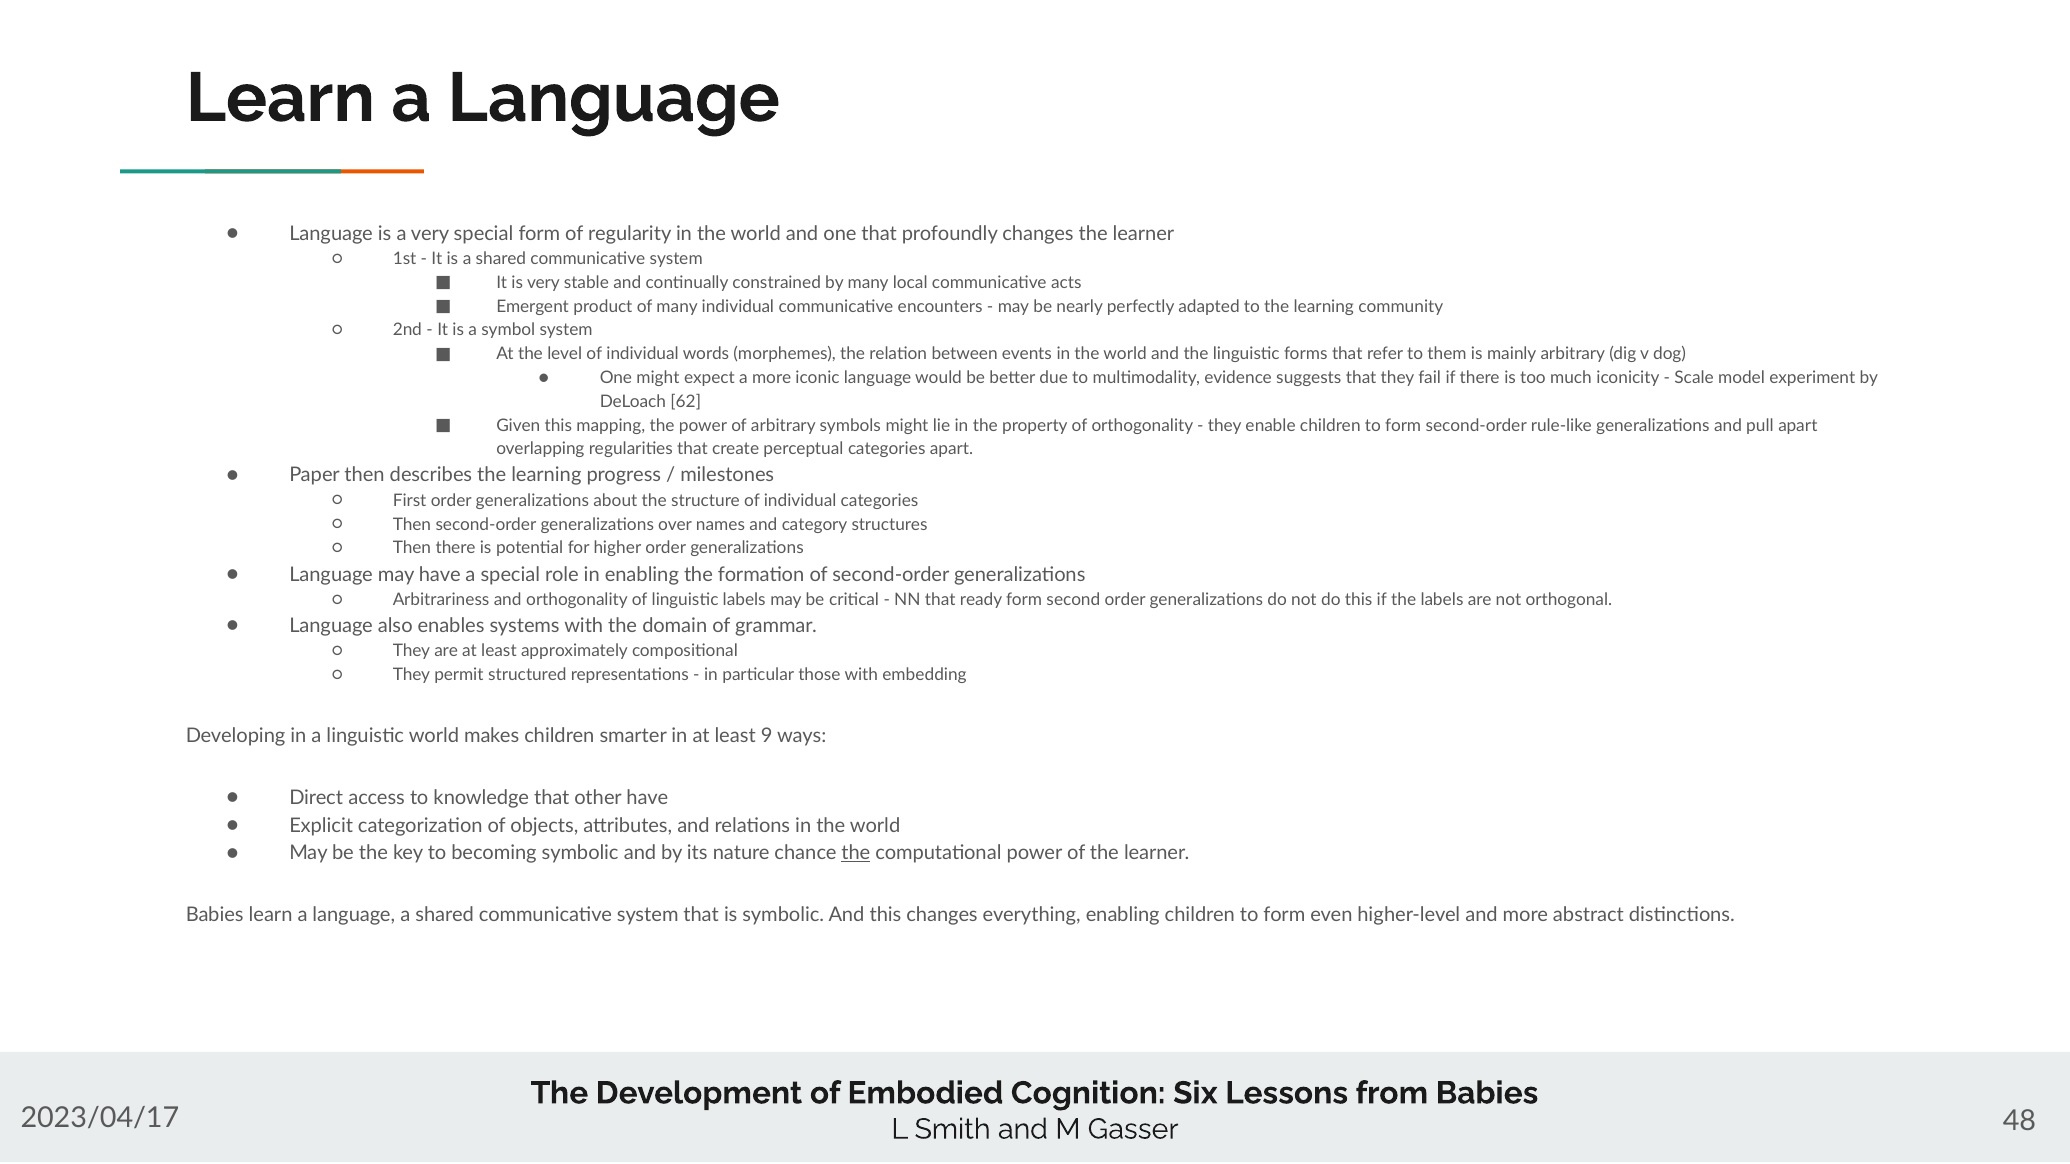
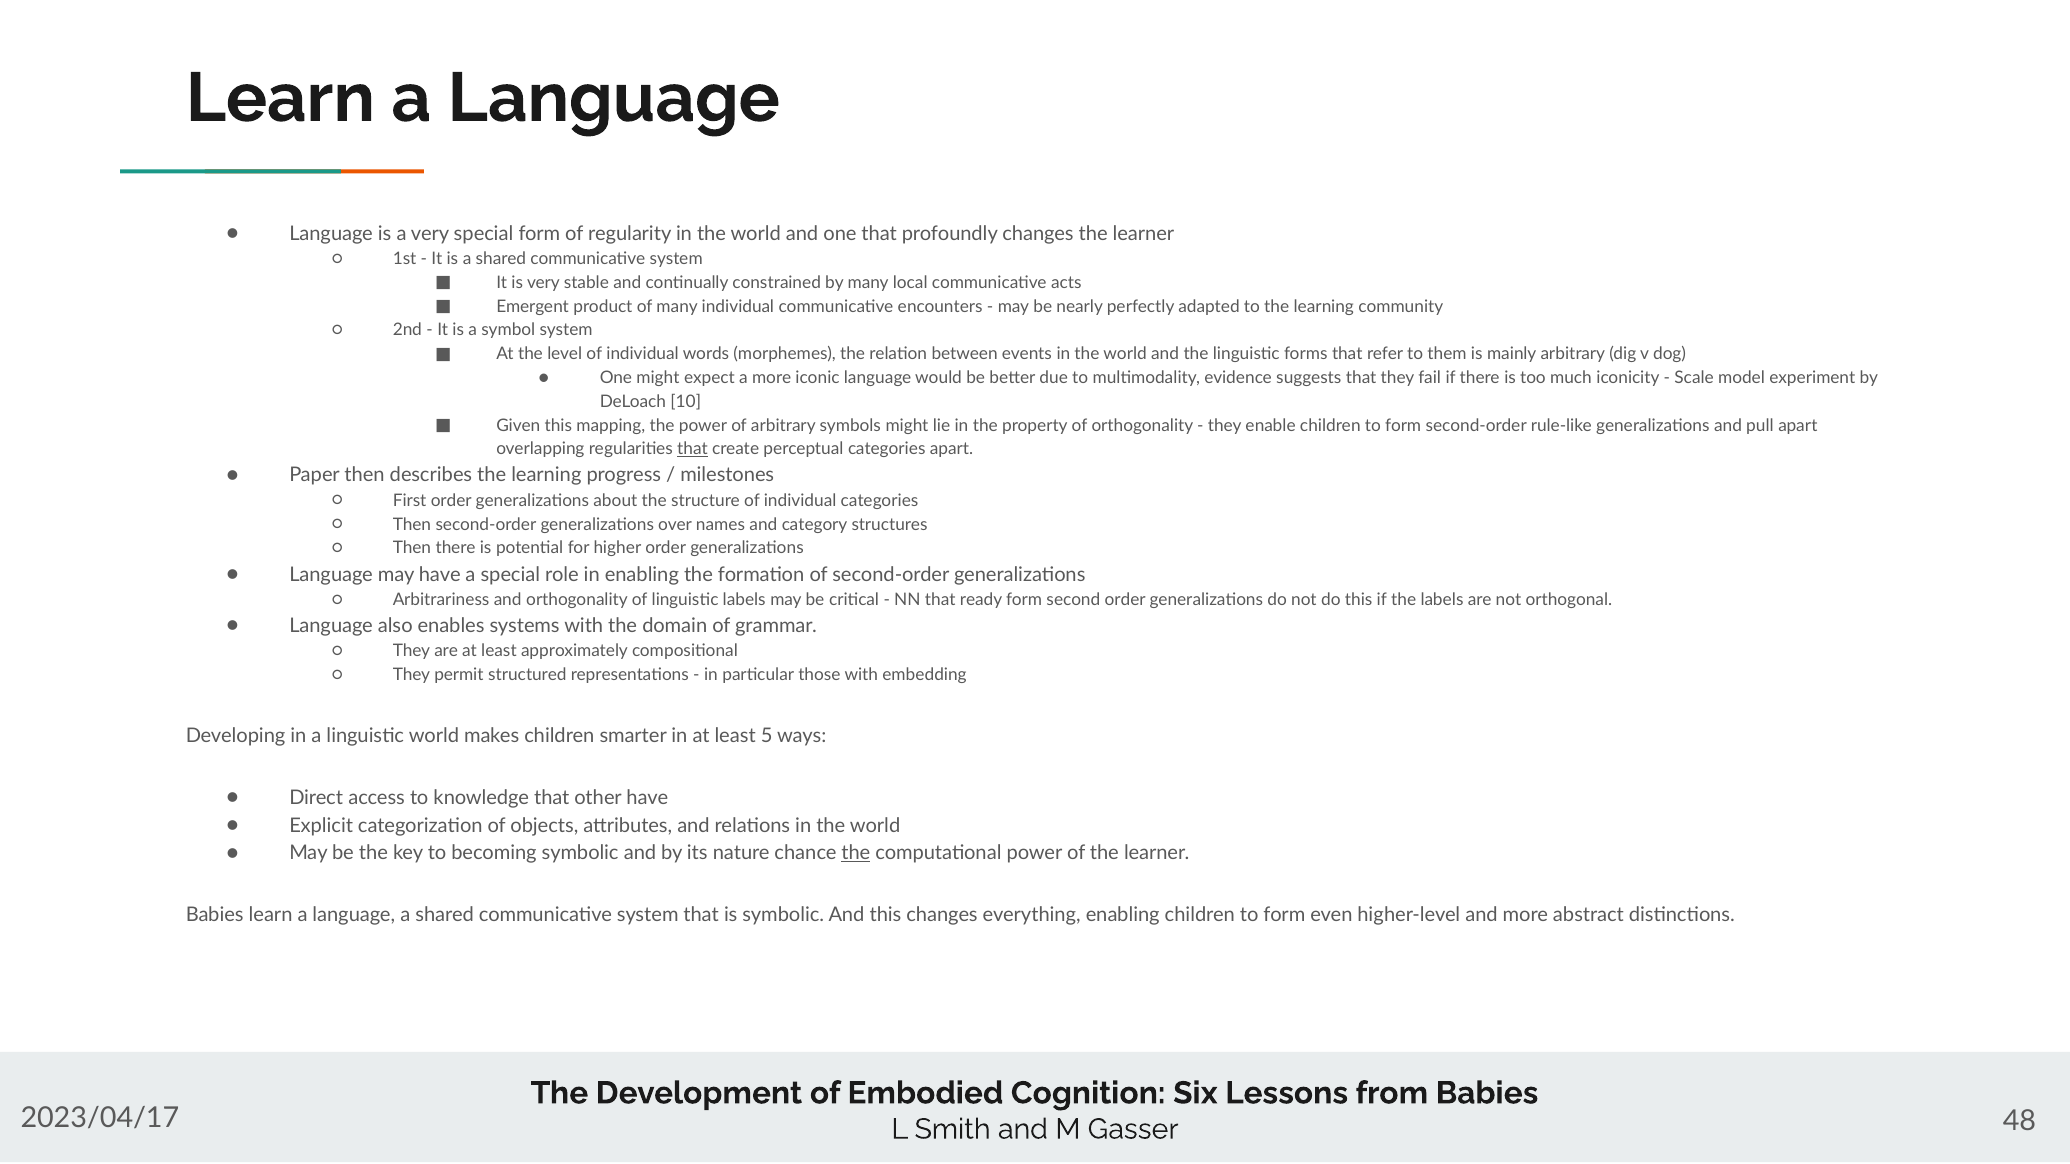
62: 62 -> 10
that at (692, 449) underline: none -> present
9: 9 -> 5
